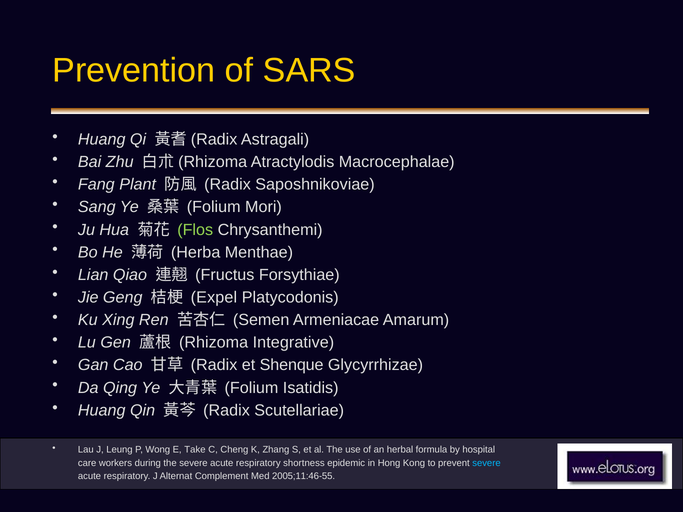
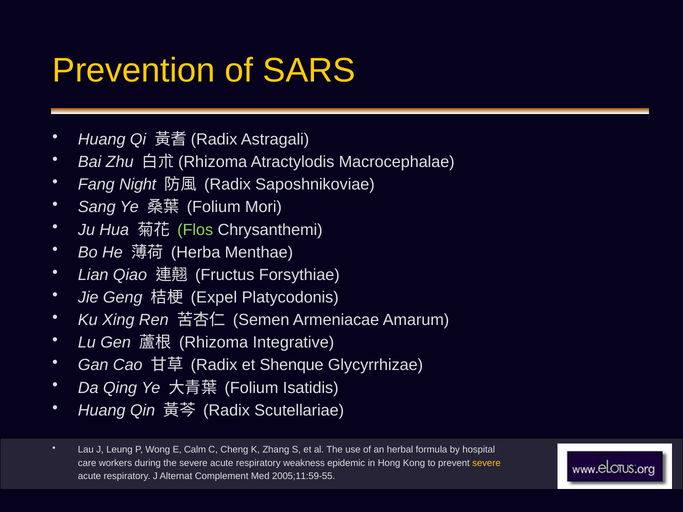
Plant: Plant -> Night
Take: Take -> Calm
shortness: shortness -> weakness
severe at (486, 463) colour: light blue -> yellow
2005;11:46-55: 2005;11:46-55 -> 2005;11:59-55
